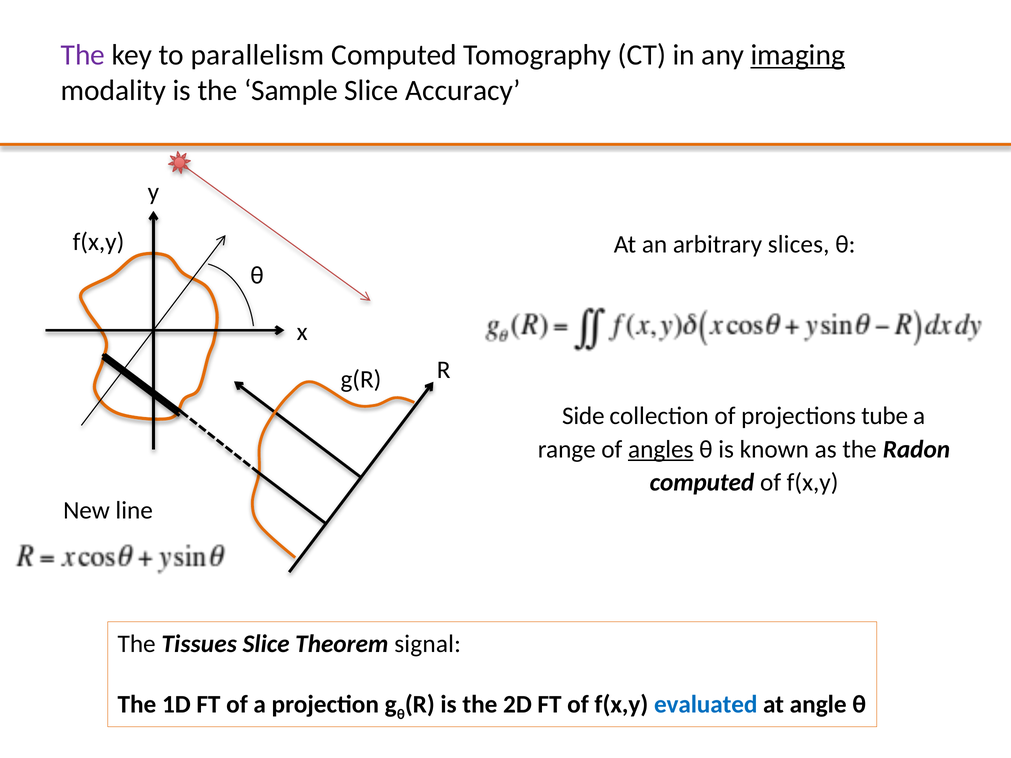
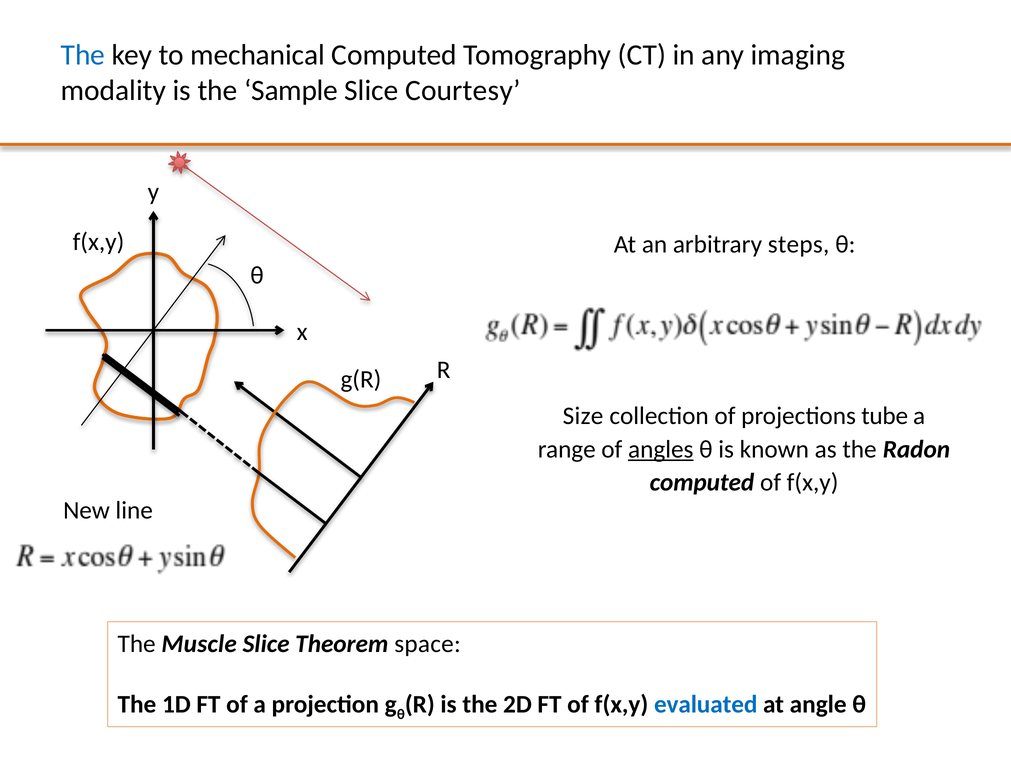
The at (83, 55) colour: purple -> blue
parallelism: parallelism -> mechanical
imaging underline: present -> none
Accuracy: Accuracy -> Courtesy
slices: slices -> steps
Side: Side -> Size
Tissues: Tissues -> Muscle
signal: signal -> space
